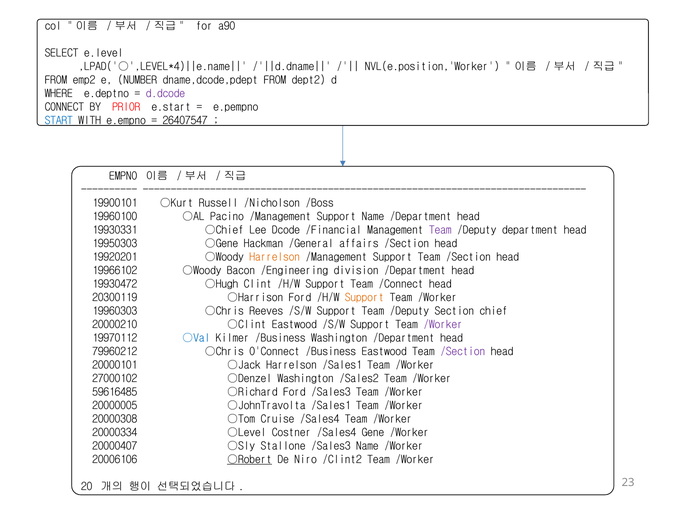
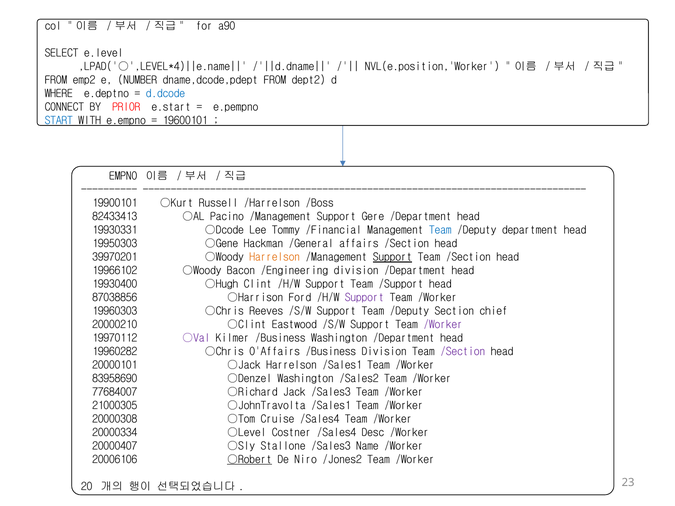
d.dcode colour: purple -> blue
26407547: 26407547 -> 19600101
/Nicholson: /Nicholson -> /Harrelson
19960100: 19960100 -> 82433413
Support Name: Name -> Gere
○Chief: ○Chief -> ○Dcode
Dcode: Dcode -> Tommy
Team at (440, 230) colour: purple -> blue
19920201: 19920201 -> 39970201
Support at (393, 257) underline: none -> present
19930472: 19930472 -> 19930400
/Connect: /Connect -> /Support
20300119: 20300119 -> 87038856
Support at (365, 298) colour: orange -> purple
○Val colour: blue -> purple
79960212: 79960212 -> 19960282
O'Connect: O'Connect -> O'Affairs
/Business Eastwood: Eastwood -> Division
27000102: 27000102 -> 83958690
59616485: 59616485 -> 77684007
○Richard Ford: Ford -> Jack
20000005: 20000005 -> 21000305
Gene: Gene -> Desc
/Clint2: /Clint2 -> /Jones2
